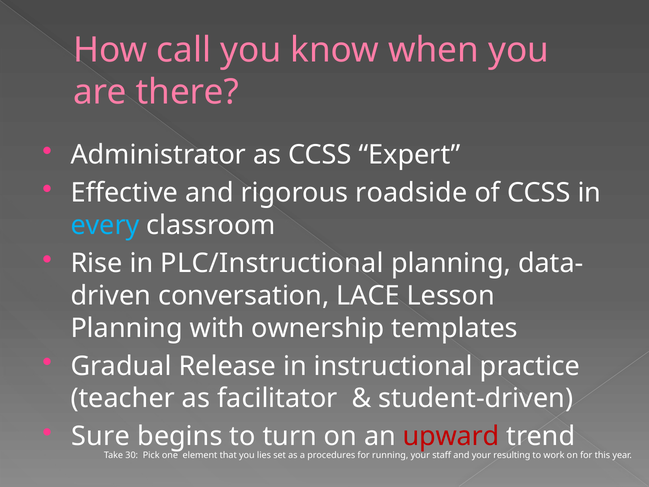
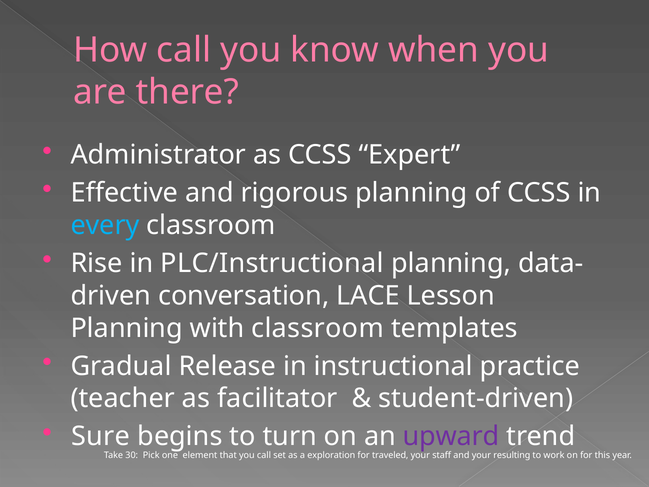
rigorous roadside: roadside -> planning
with ownership: ownership -> classroom
upward colour: red -> purple
you lies: lies -> call
procedures: procedures -> exploration
running: running -> traveled
